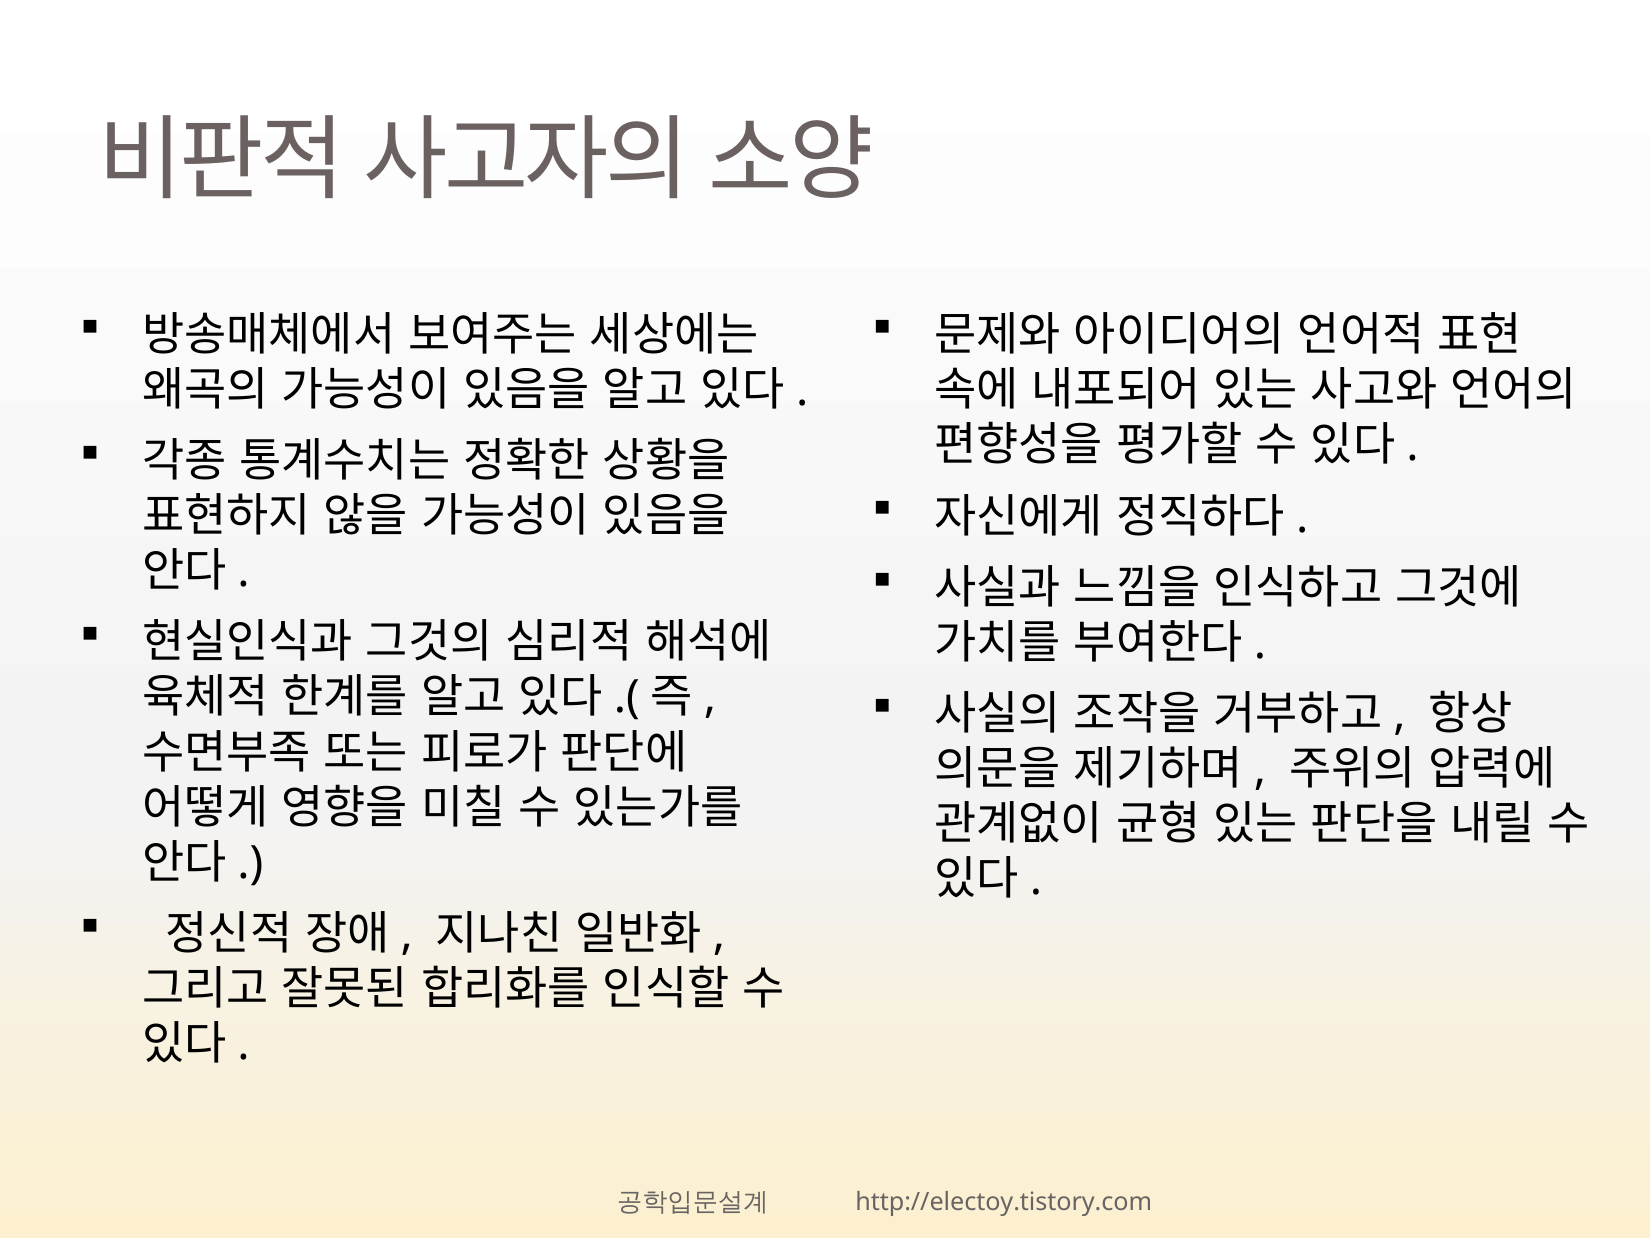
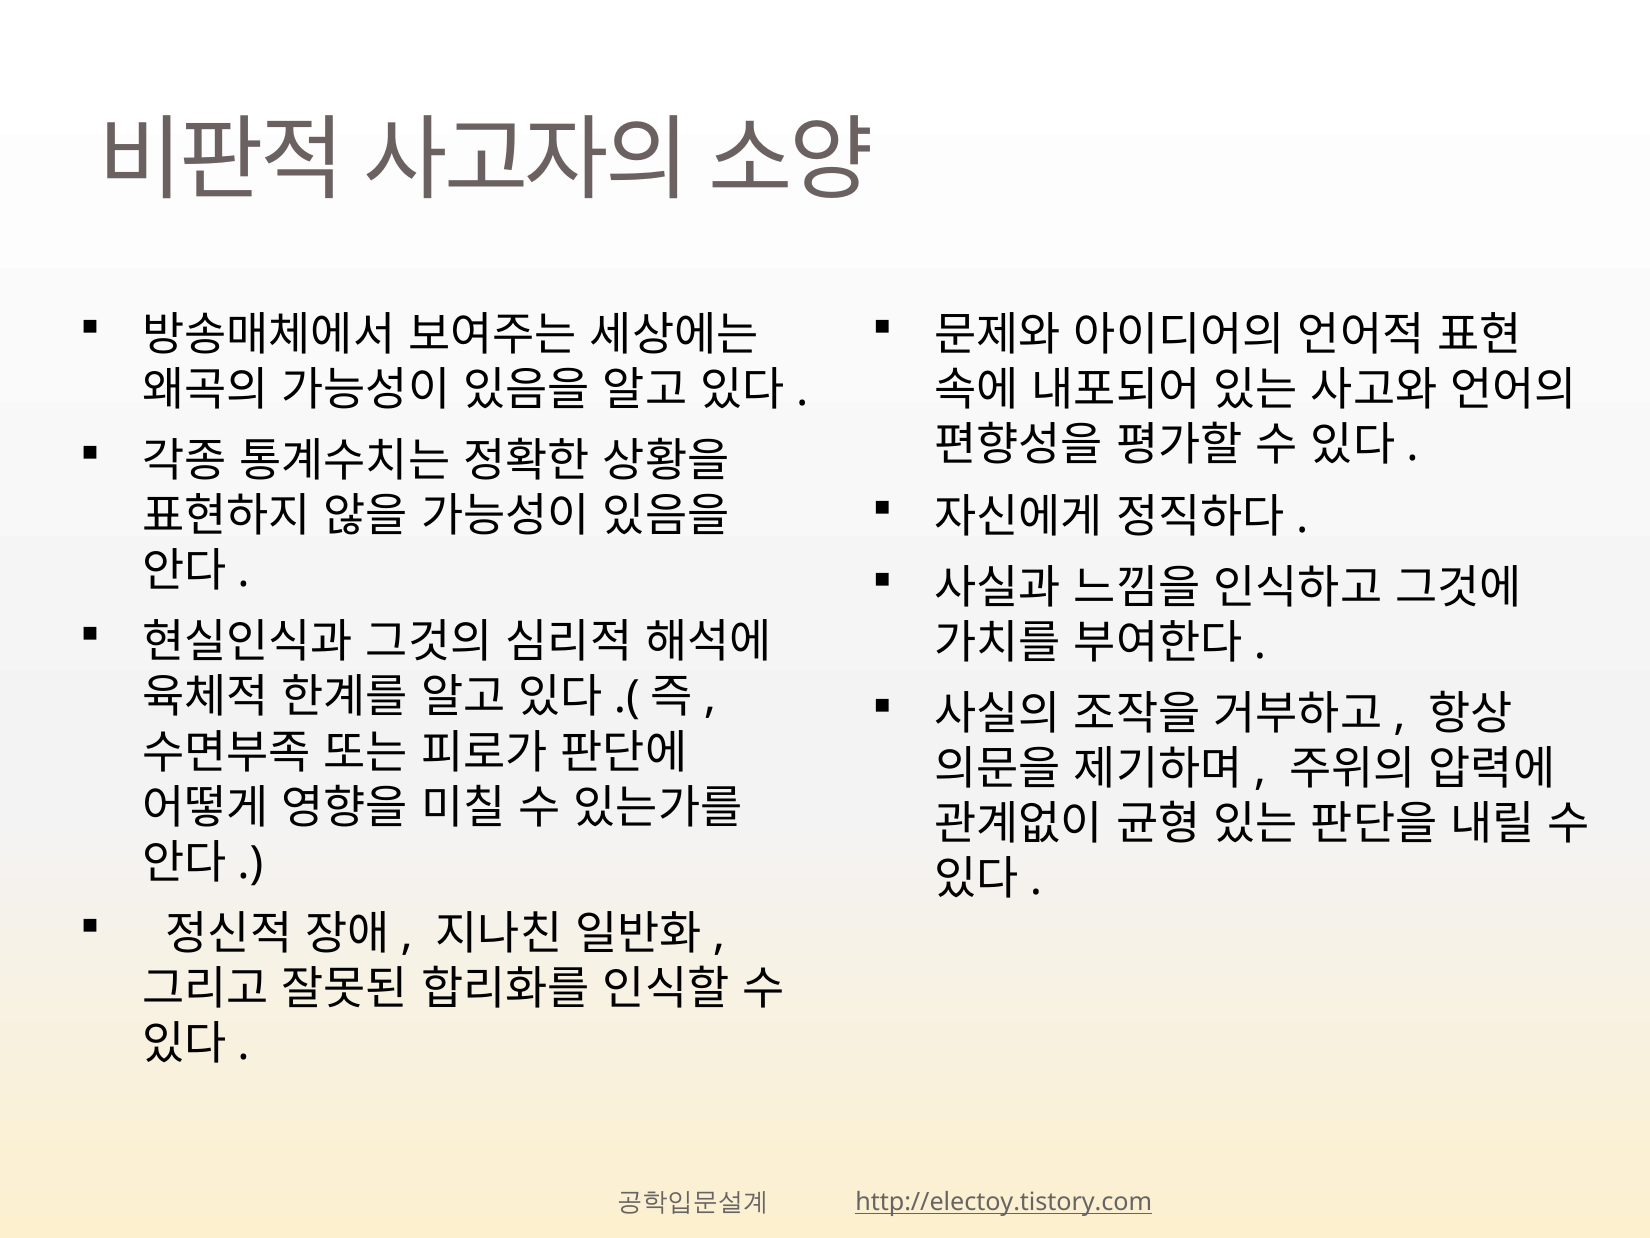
http://electoy.tistory.com underline: none -> present
